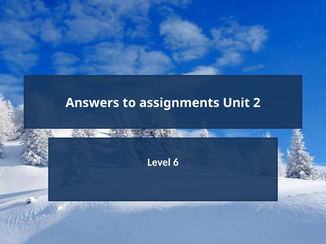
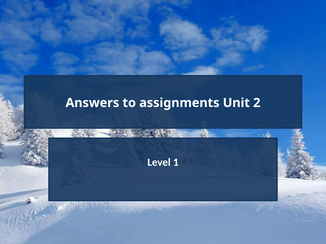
6: 6 -> 1
